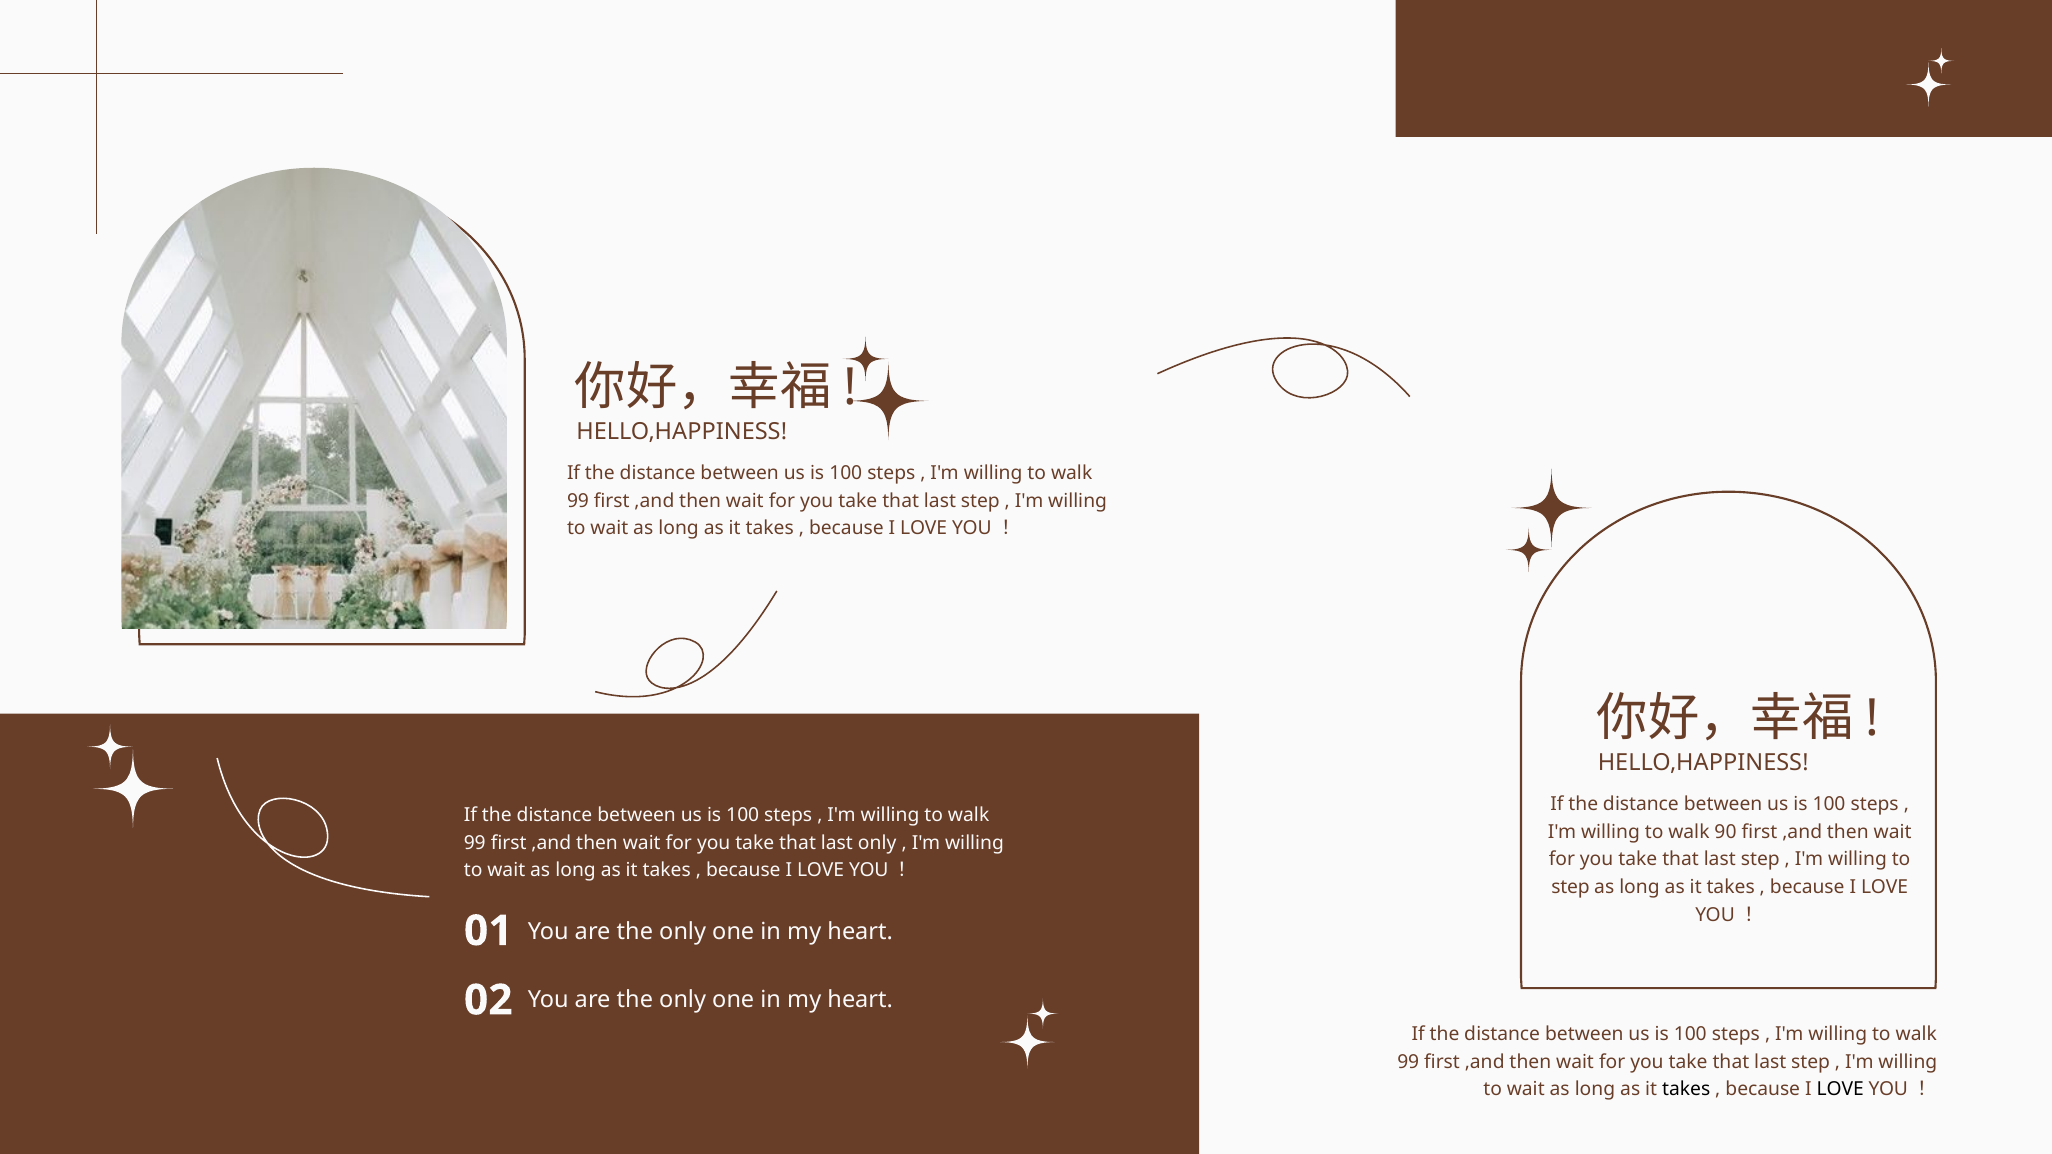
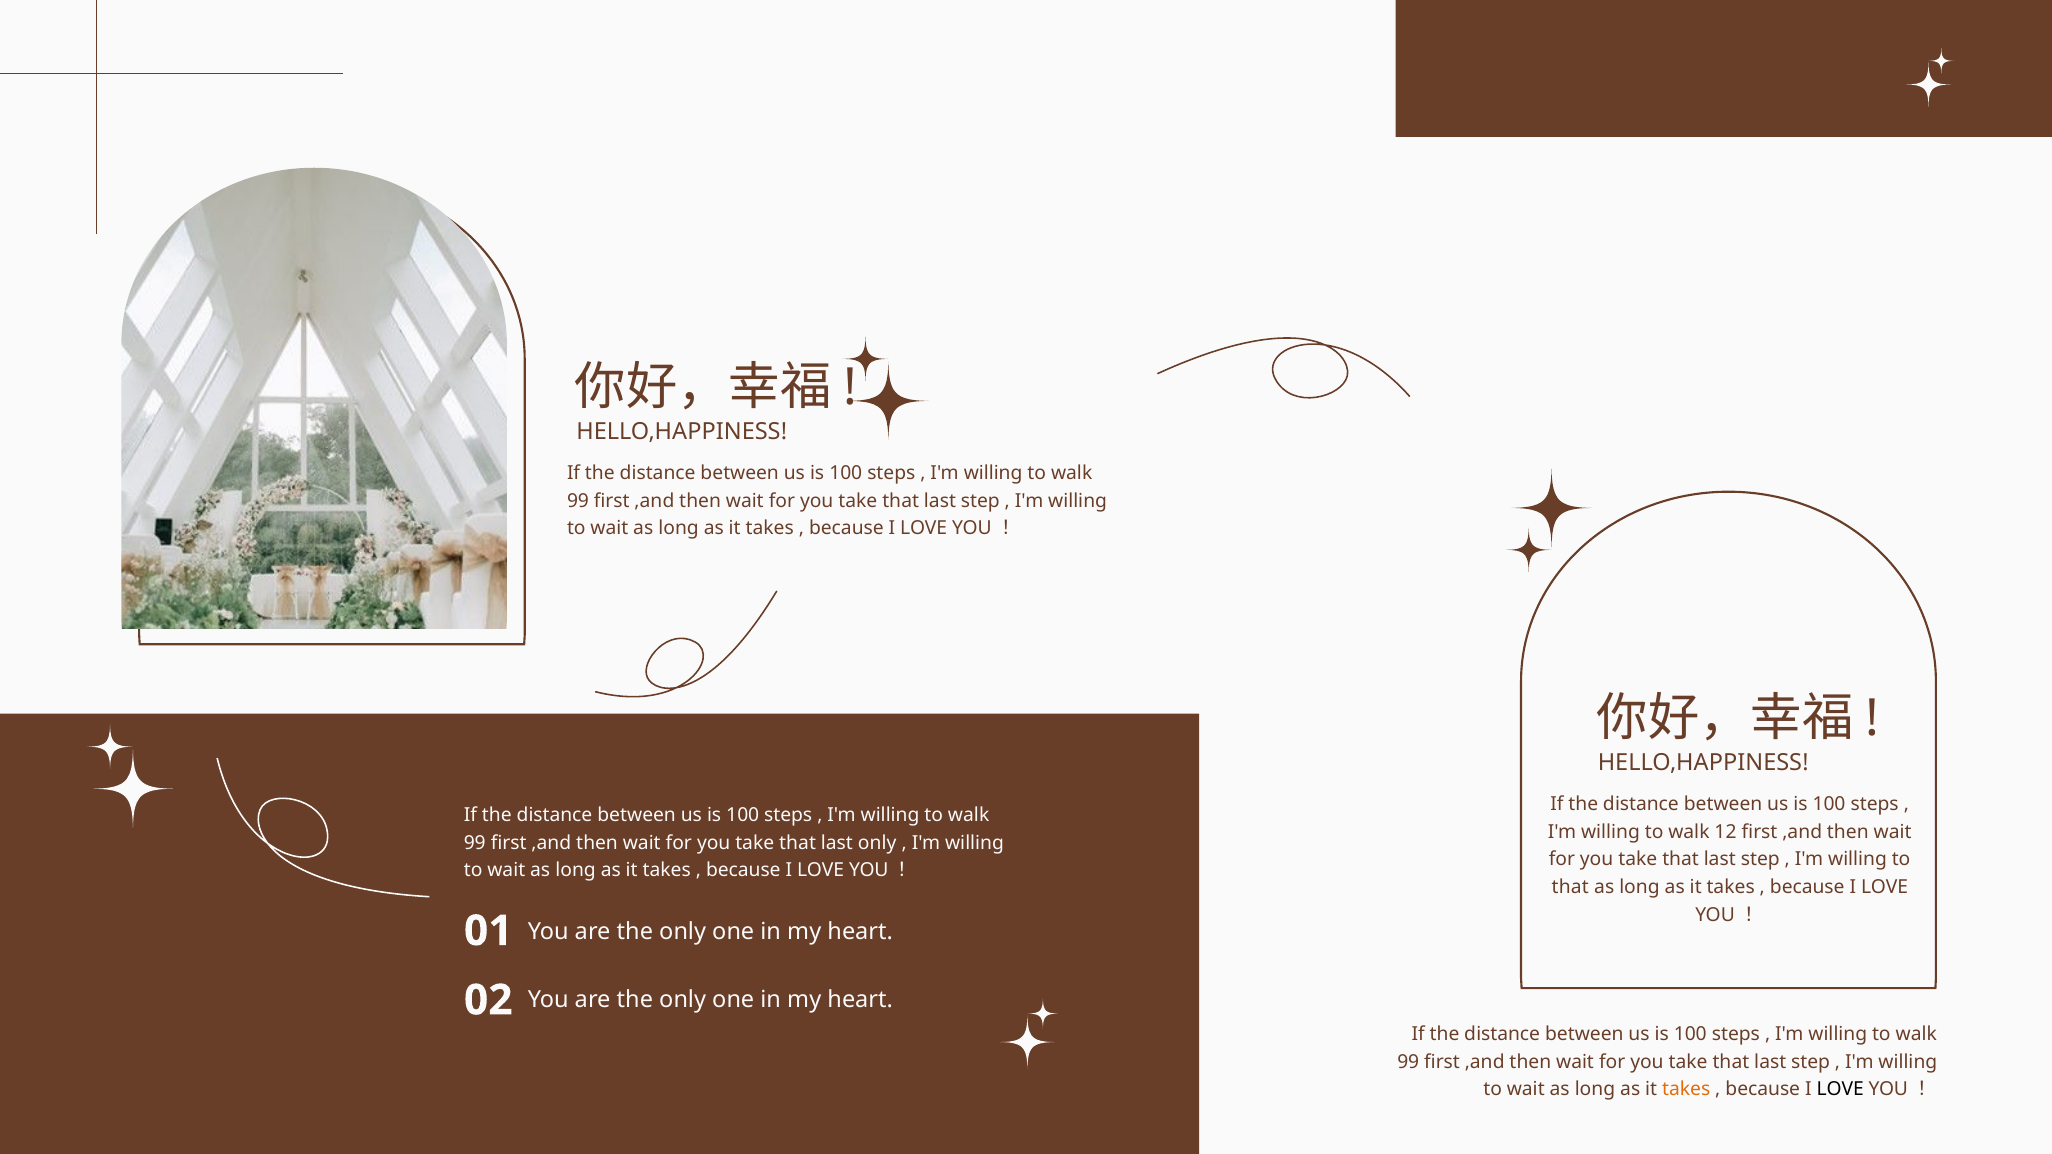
90: 90 -> 12
step at (1571, 887): step -> that
takes at (1686, 1090) colour: black -> orange
